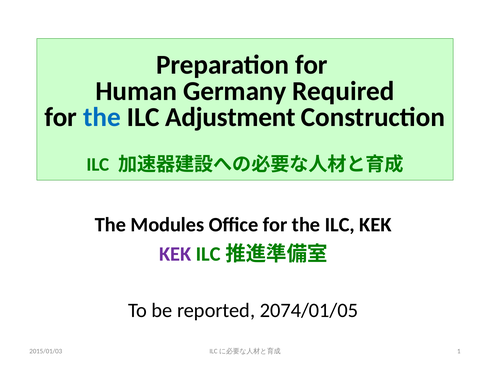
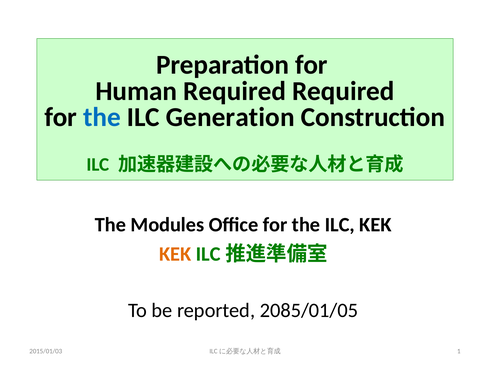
Human Germany: Germany -> Required
Adjustment: Adjustment -> Generation
KEK at (175, 254) colour: purple -> orange
2074/01/05: 2074/01/05 -> 2085/01/05
